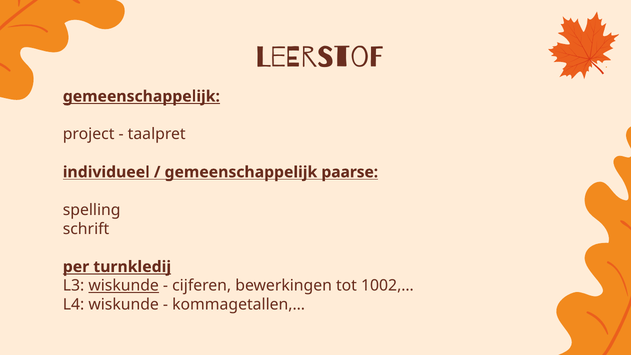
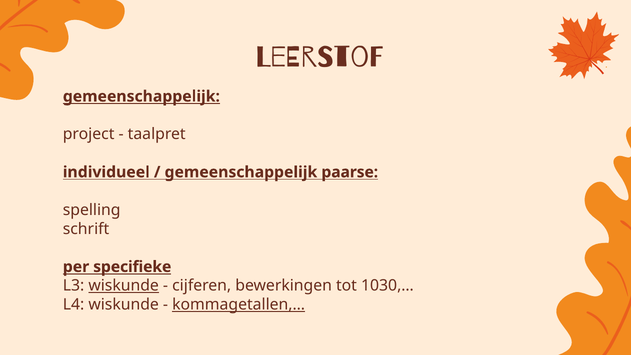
turnkledij: turnkledij -> specifieke
1002,…: 1002,… -> 1030,…
kommagetallen,… underline: none -> present
